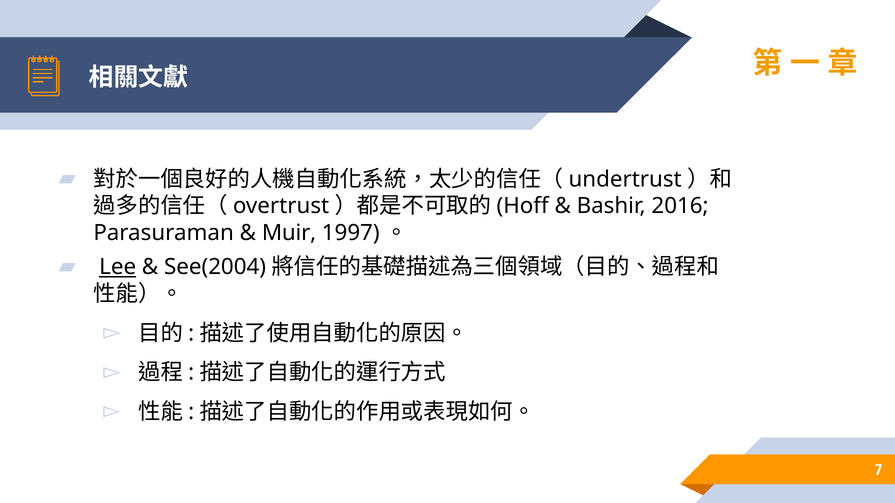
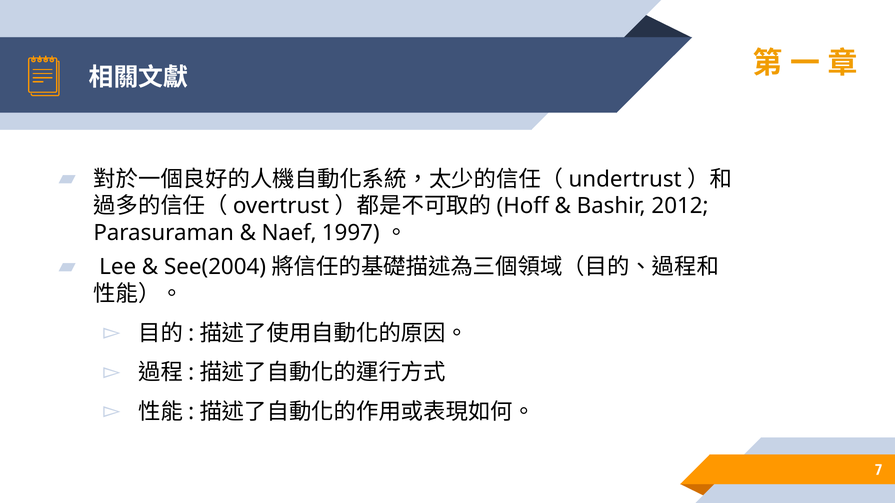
2016: 2016 -> 2012
Muir: Muir -> Naef
Lee underline: present -> none
